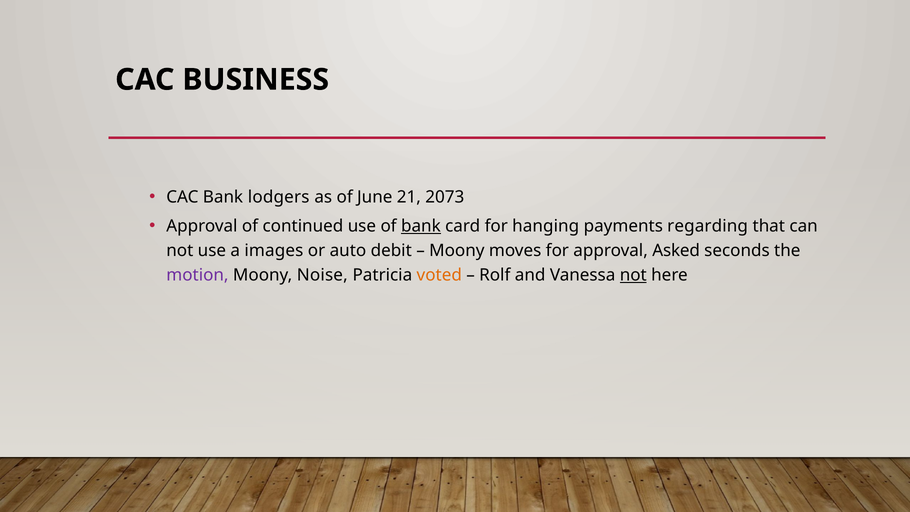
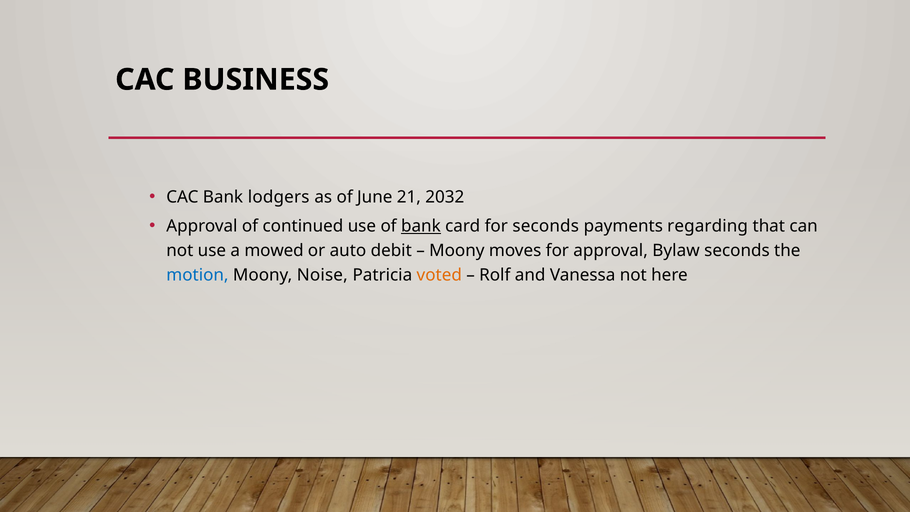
2073: 2073 -> 2032
for hanging: hanging -> seconds
images: images -> mowed
Asked: Asked -> Bylaw
motion colour: purple -> blue
not at (633, 275) underline: present -> none
